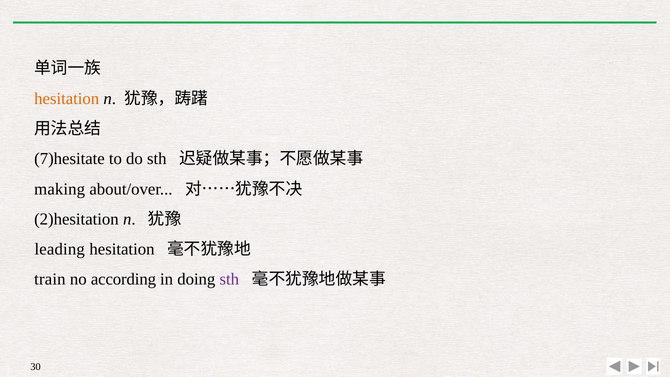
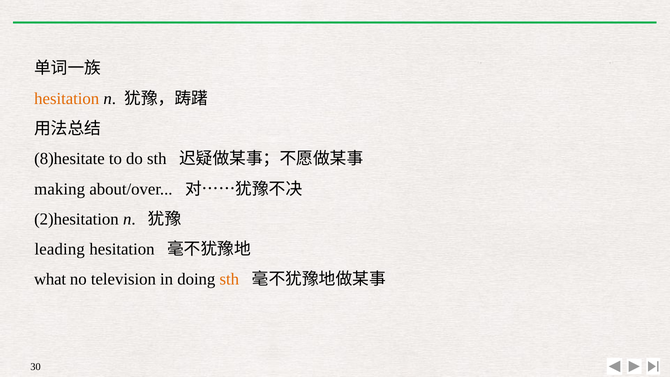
7)hesitate: 7)hesitate -> 8)hesitate
train: train -> what
according: according -> television
sth at (229, 279) colour: purple -> orange
